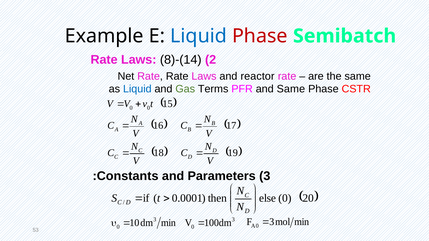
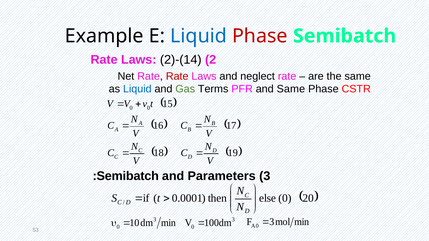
8)-(14: 8)-(14 -> 2)-(14
Rate at (177, 76) colour: black -> red
reactor: reactor -> neglect
Constants at (128, 176): Constants -> Semibatch
